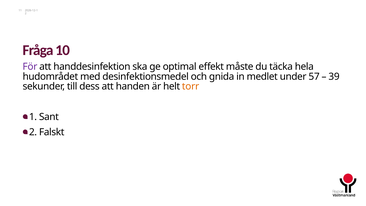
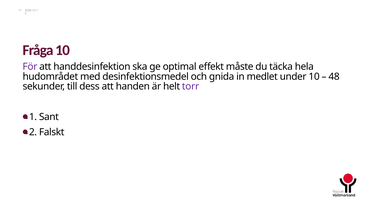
under 57: 57 -> 10
39: 39 -> 48
torr colour: orange -> purple
